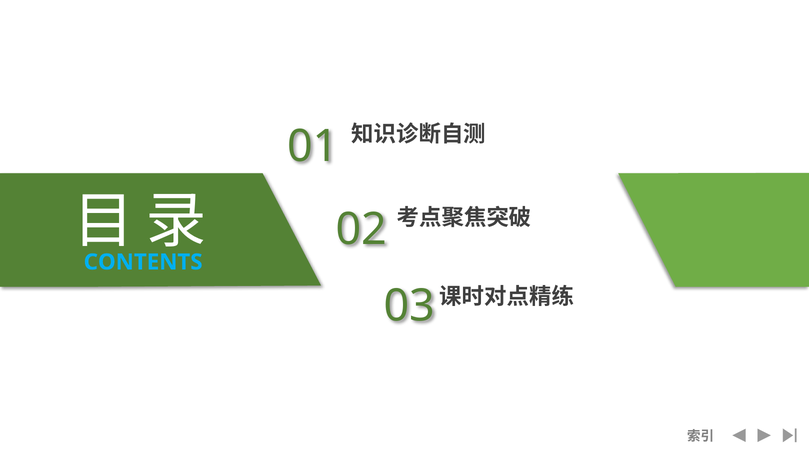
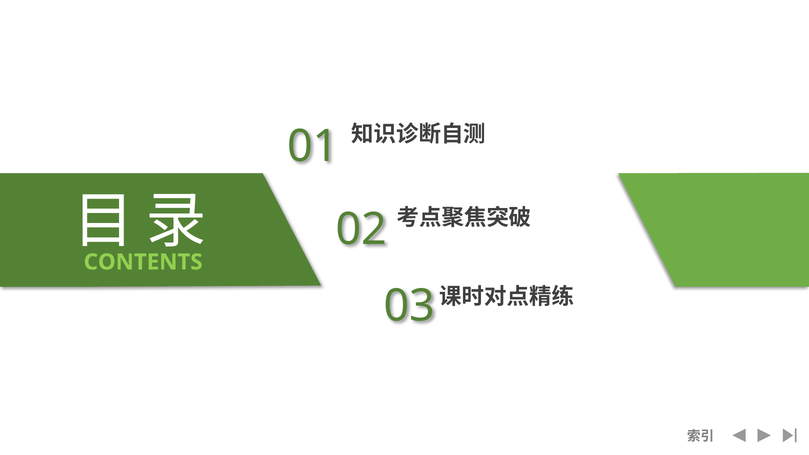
CONTENTS colour: light blue -> light green
